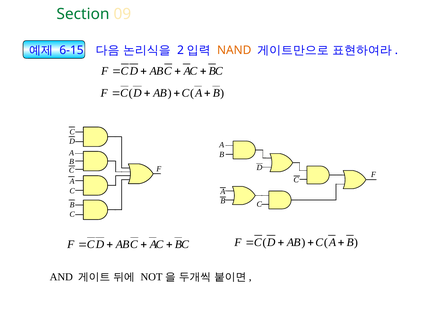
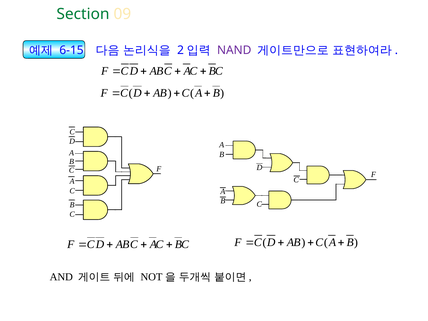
NAND at (234, 50) colour: orange -> purple
